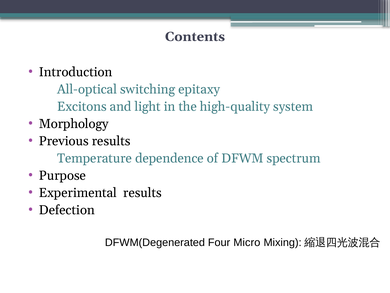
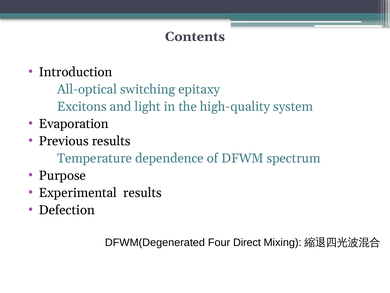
Morphology: Morphology -> Evaporation
Micro: Micro -> Direct
